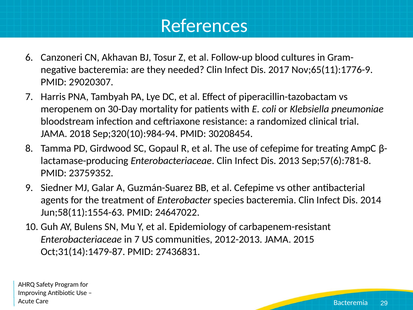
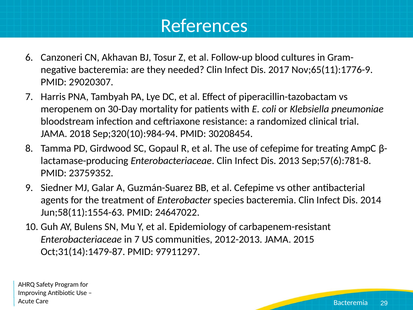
27436831: 27436831 -> 97911297
